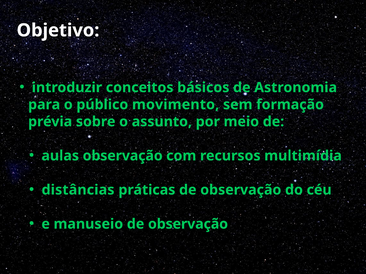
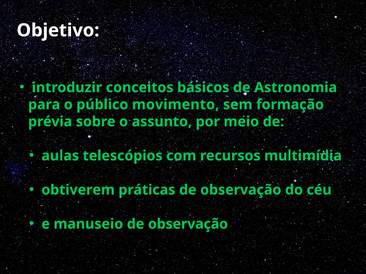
aulas observação: observação -> telescópios
distâncias: distâncias -> obtiverem
